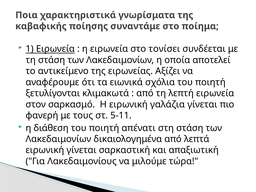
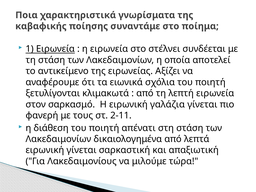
τονίσει: τονίσει -> στέλνει
5-11: 5-11 -> 2-11
